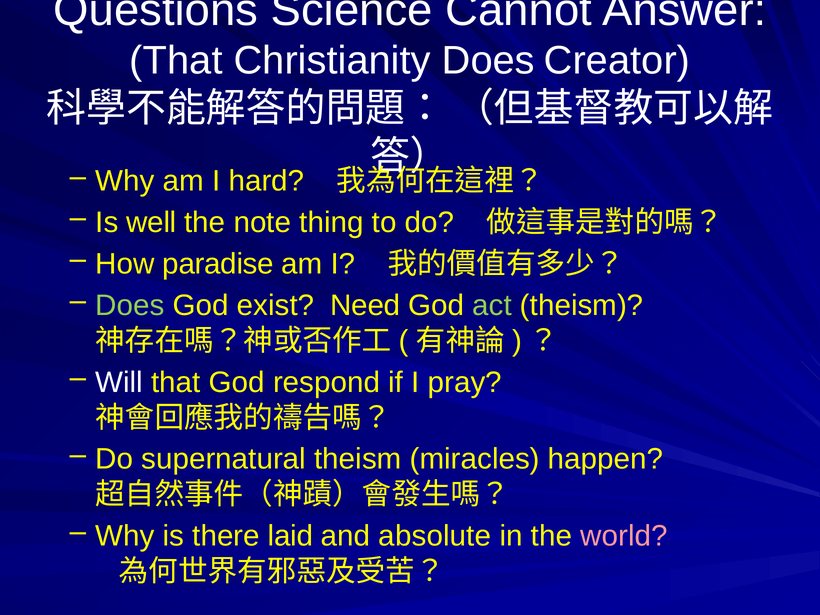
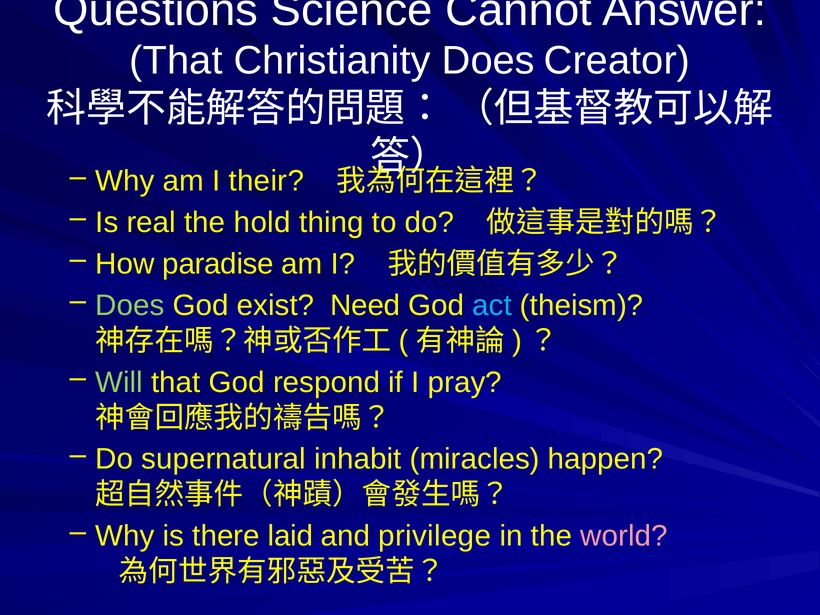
hard: hard -> their
well: well -> real
note: note -> hold
act colour: light green -> light blue
Will colour: white -> light green
supernatural theism: theism -> inhabit
absolute: absolute -> privilege
